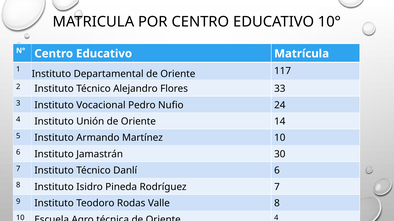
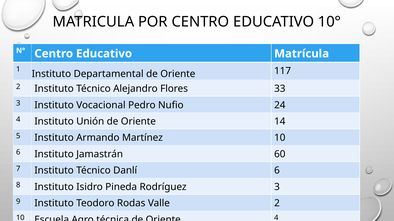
30: 30 -> 60
Rodríguez 7: 7 -> 3
Valle 8: 8 -> 2
